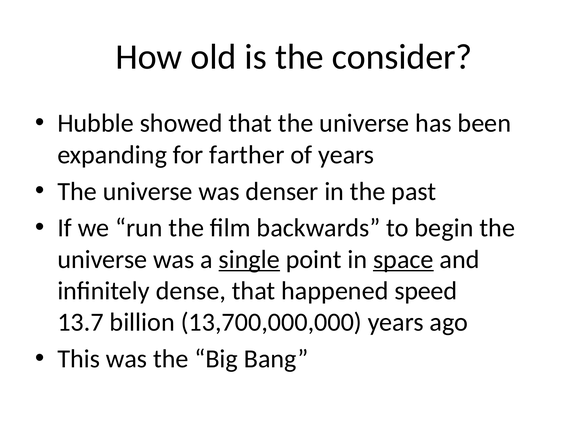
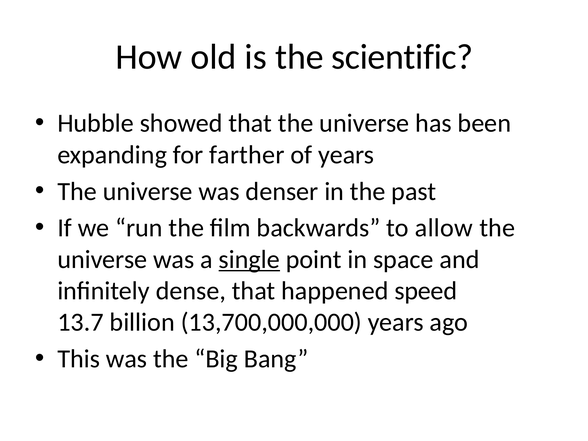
consider: consider -> scientific
begin: begin -> allow
space underline: present -> none
